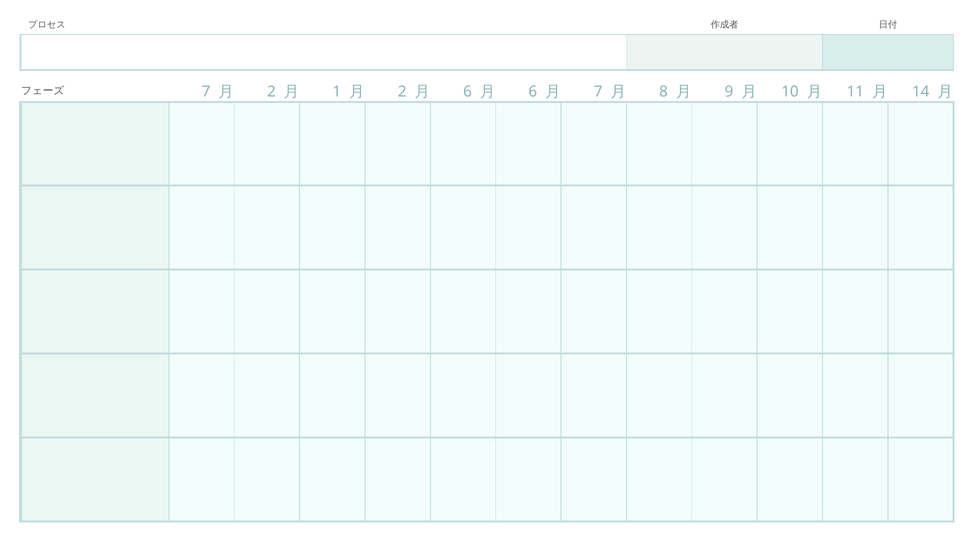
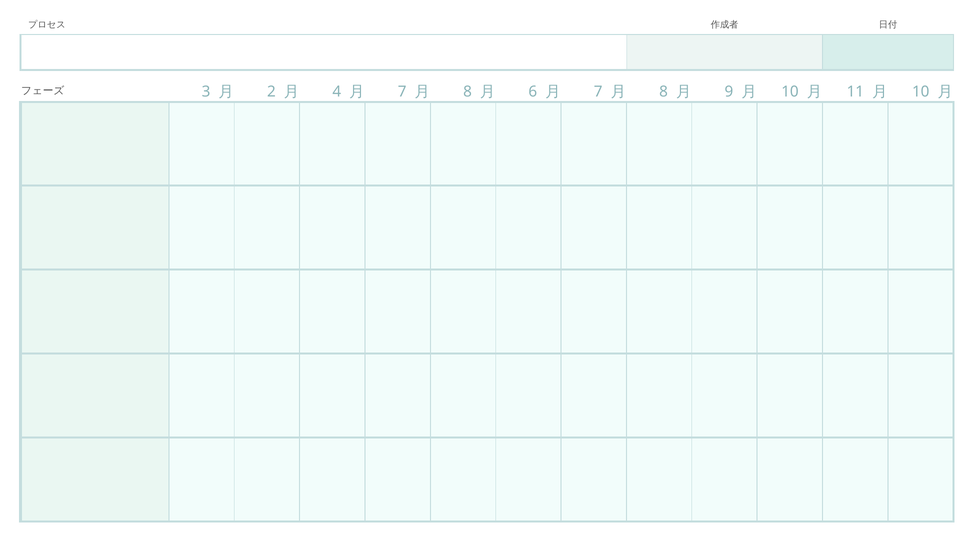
7 at (206, 92): 7 -> 3
1: 1 -> 4
2 at (402, 92): 2 -> 7
6 at (467, 92): 6 -> 8
14 at (921, 92): 14 -> 10
